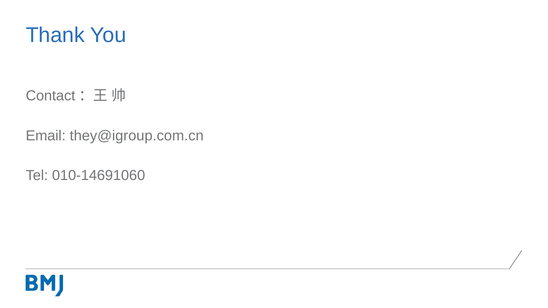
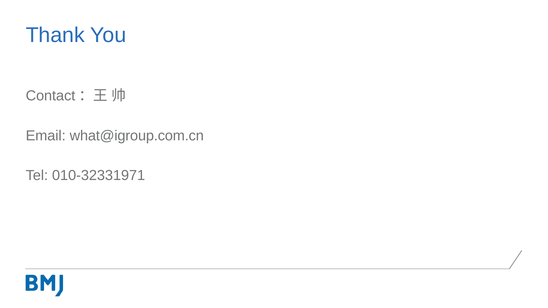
they@igroup.com.cn: they@igroup.com.cn -> what@igroup.com.cn
010-14691060: 010-14691060 -> 010-32331971
